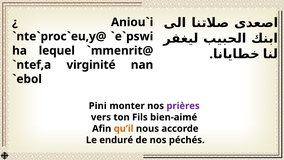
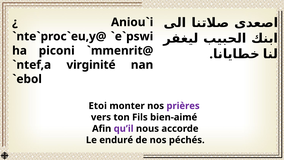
lequel: lequel -> piconi
Pini: Pini -> Etoi
qu’il colour: orange -> purple
